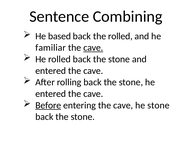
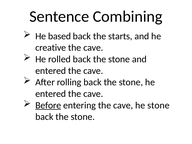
the rolled: rolled -> starts
familiar: familiar -> creative
cave at (93, 48) underline: present -> none
